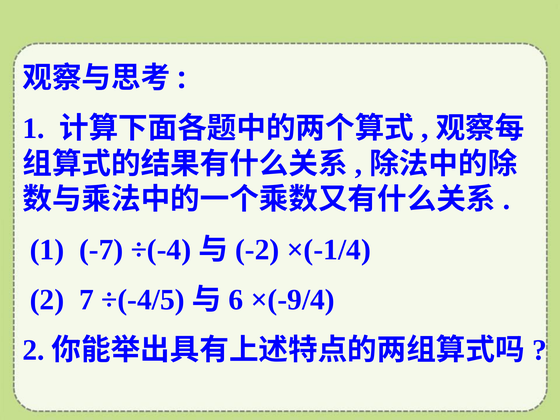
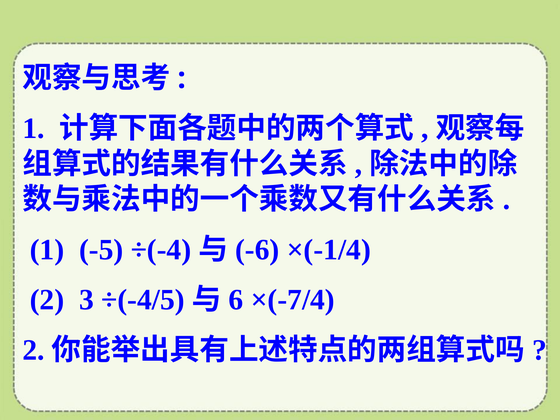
-7: -7 -> -5
-2: -2 -> -6
7: 7 -> 3
×(-9/4: ×(-9/4 -> ×(-7/4
